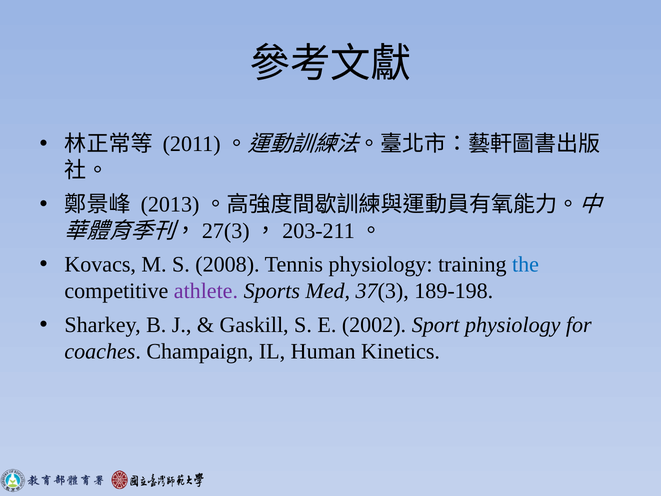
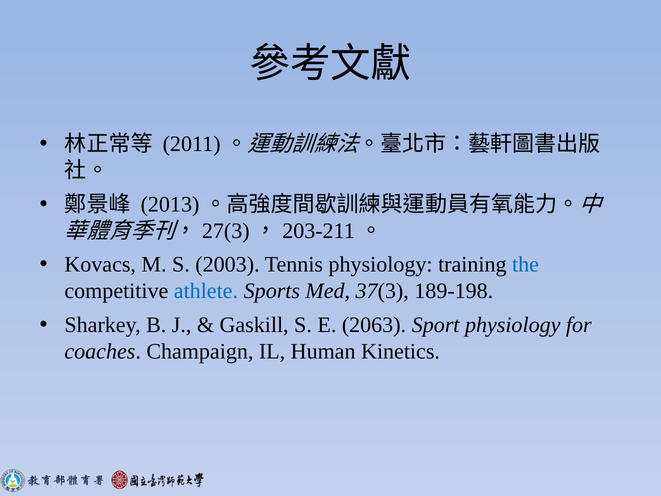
2008: 2008 -> 2003
athlete colour: purple -> blue
2002: 2002 -> 2063
